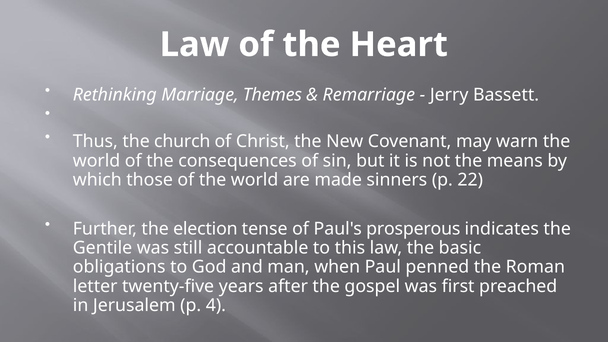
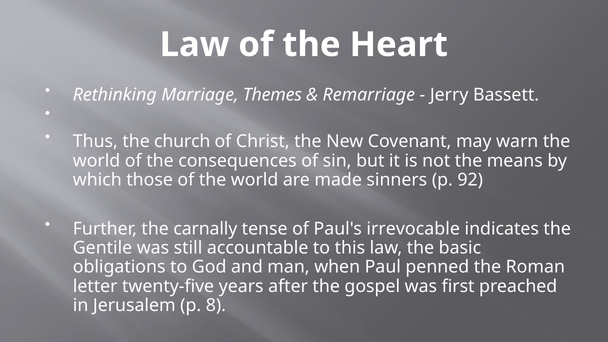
22: 22 -> 92
election: election -> carnally
prosperous: prosperous -> irrevocable
4: 4 -> 8
